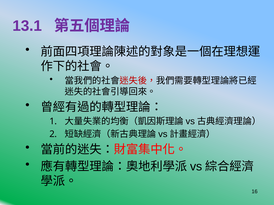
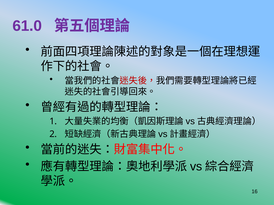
13.1: 13.1 -> 61.0
